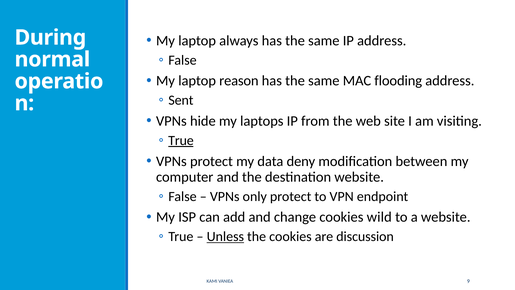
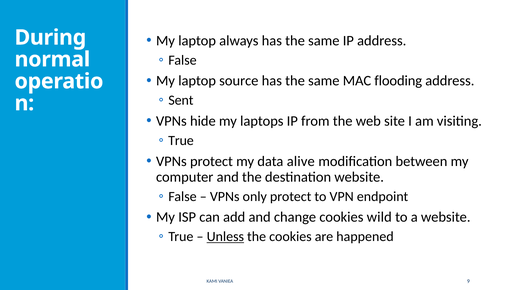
reason: reason -> source
True at (181, 140) underline: present -> none
deny: deny -> alive
discussion: discussion -> happened
